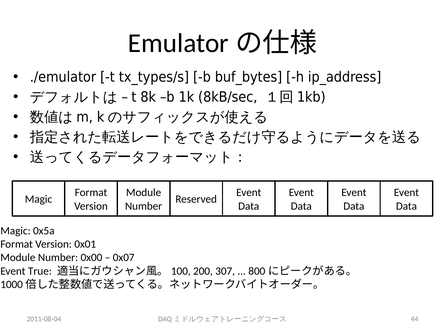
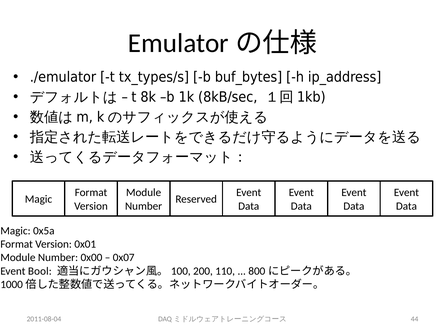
True: True -> Bool
307: 307 -> 110
